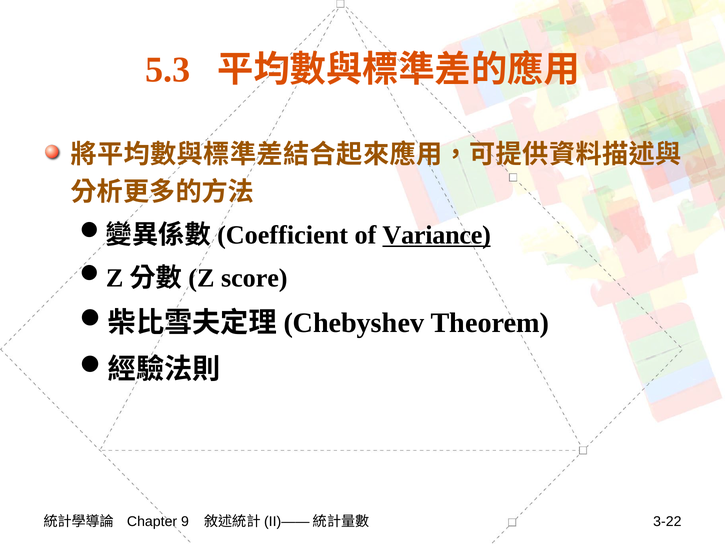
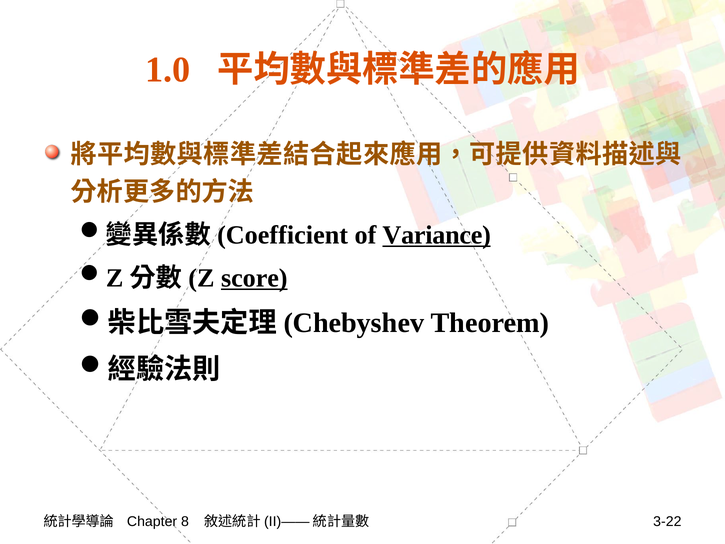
5.3: 5.3 -> 1.0
score underline: none -> present
9: 9 -> 8
